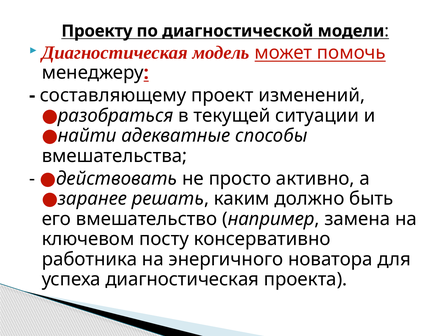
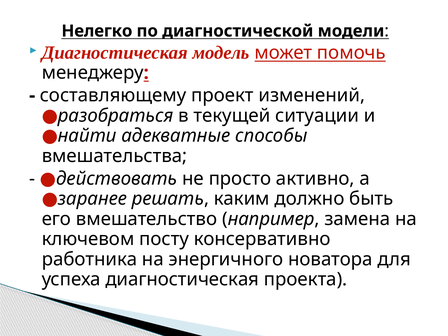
Проекту: Проекту -> Нелегко
